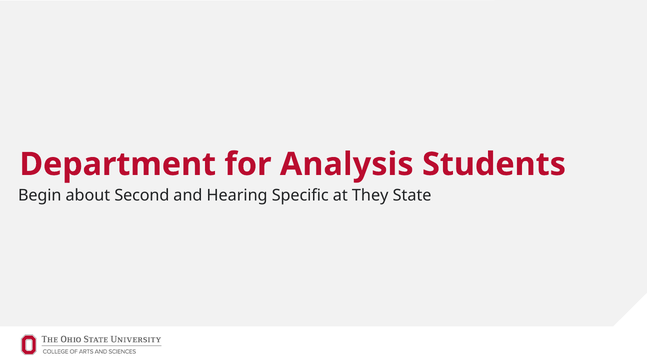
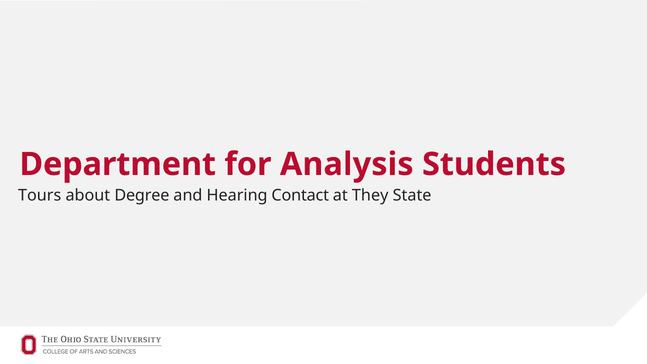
Begin: Begin -> Tours
Second: Second -> Degree
Specific: Specific -> Contact
